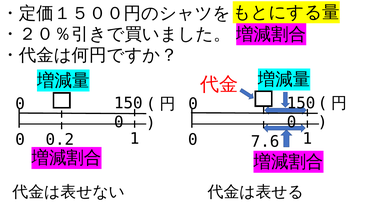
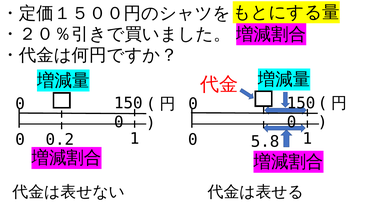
7.6: 7.6 -> 5.8
